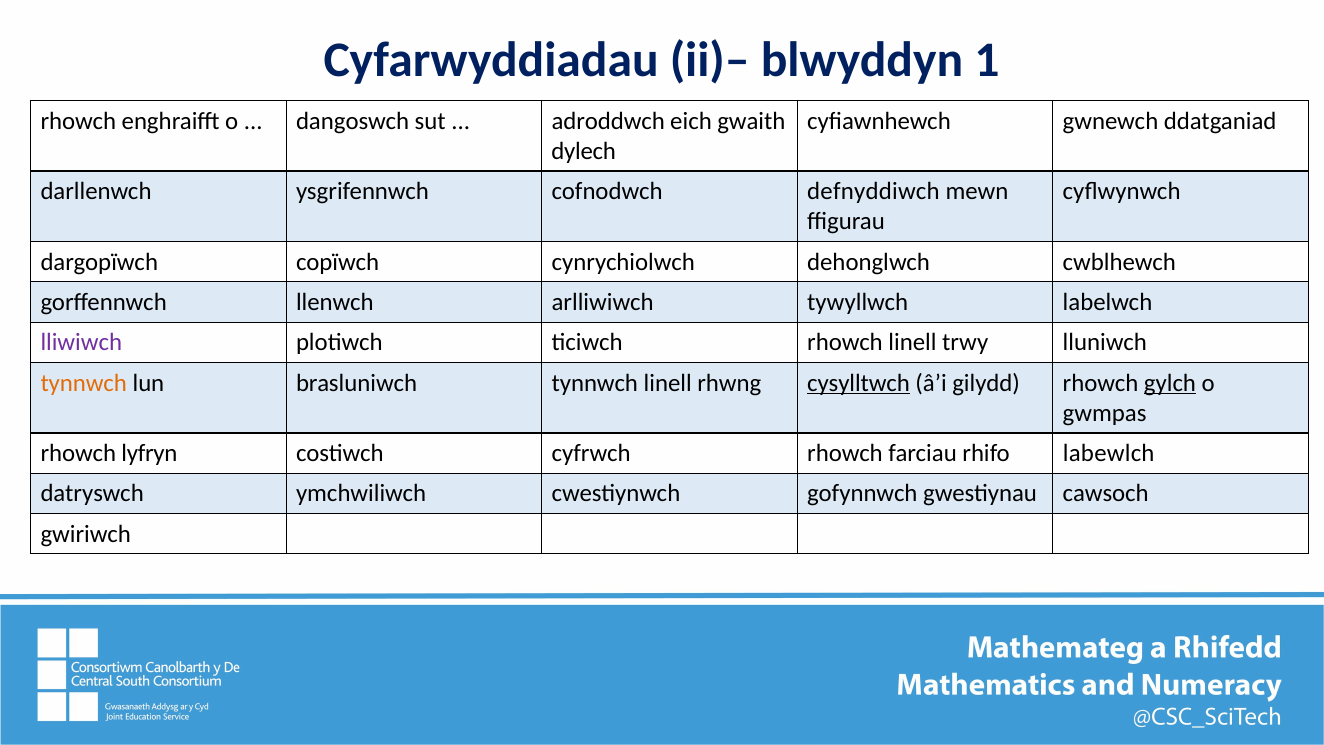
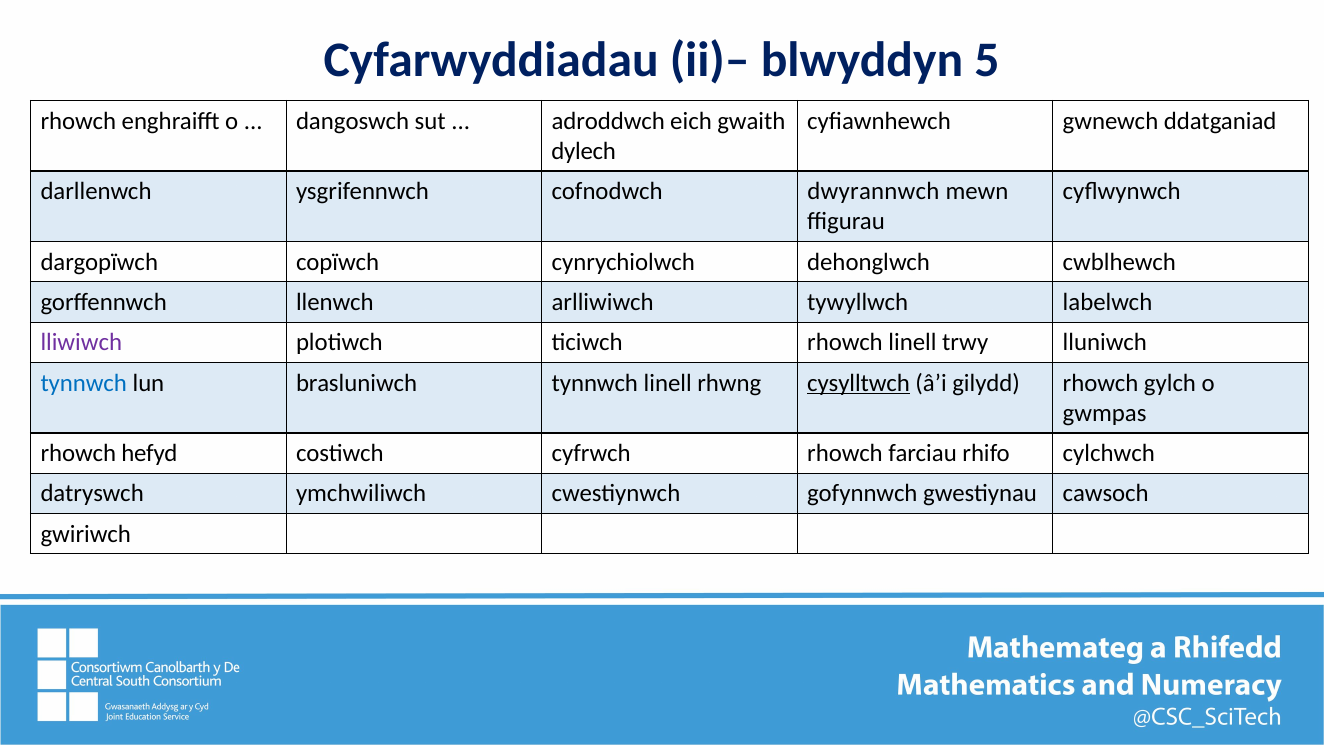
1: 1 -> 5
defnyddiwch: defnyddiwch -> dwyrannwch
tynnwch at (84, 383) colour: orange -> blue
gylch underline: present -> none
lyfryn: lyfryn -> hefyd
labewlch: labewlch -> cylchwch
